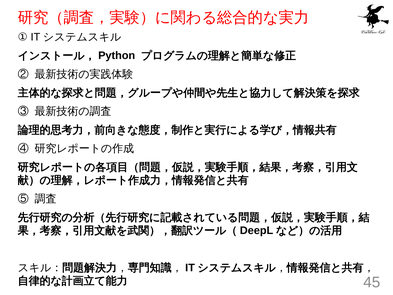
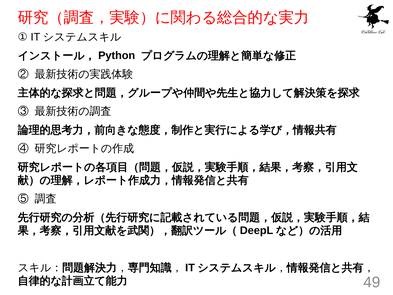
45: 45 -> 49
